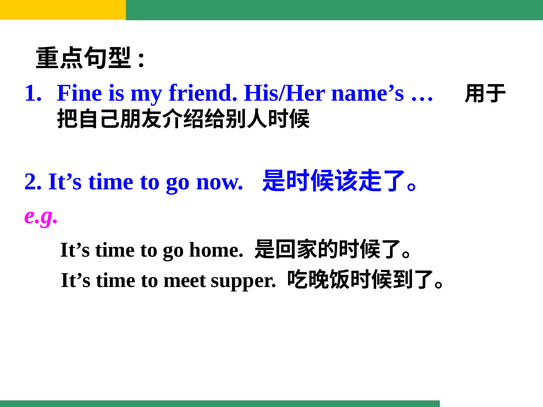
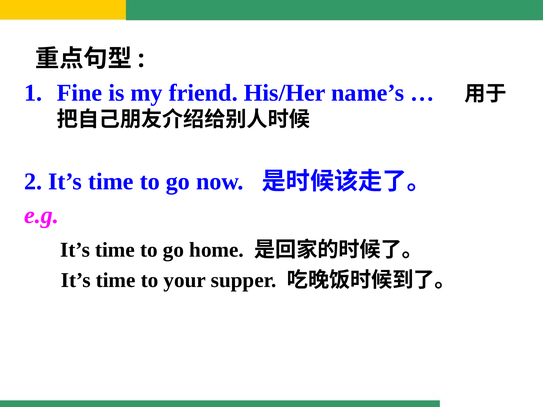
meet: meet -> your
